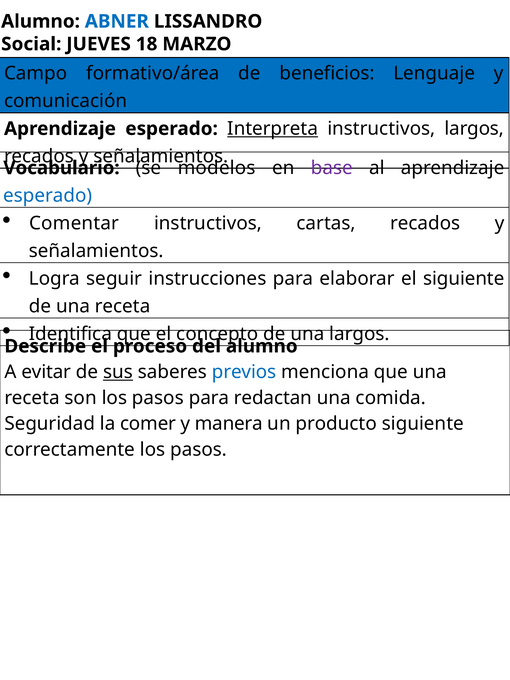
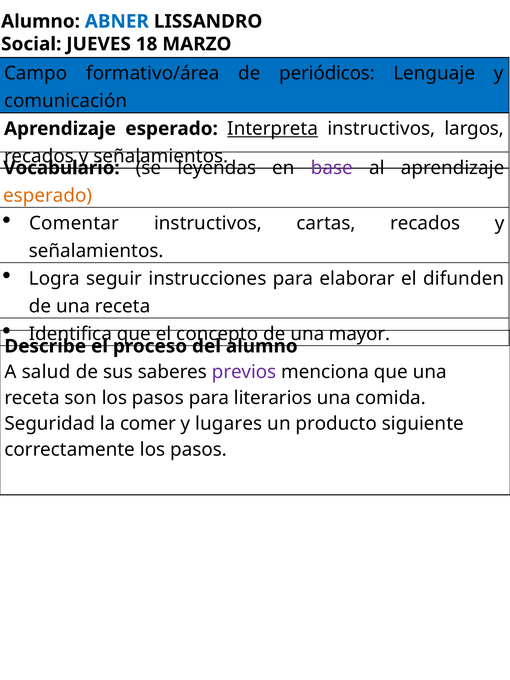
beneficios: beneficios -> periódicos
modelos: modelos -> leyendas
esperado at (48, 196) colour: blue -> orange
el siguiente: siguiente -> difunden
una largos: largos -> mayor
evitar: evitar -> salud
sus underline: present -> none
previos colour: blue -> purple
redactan: redactan -> literarios
manera: manera -> lugares
